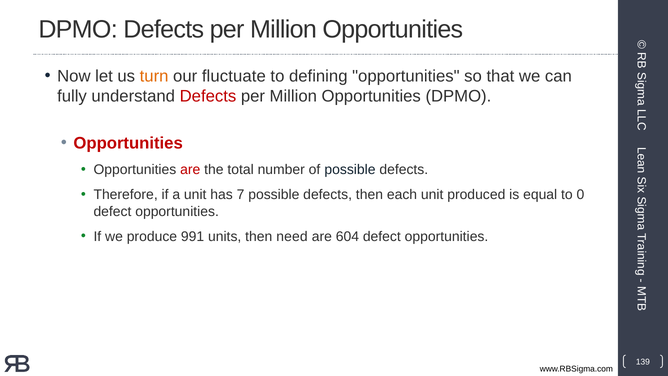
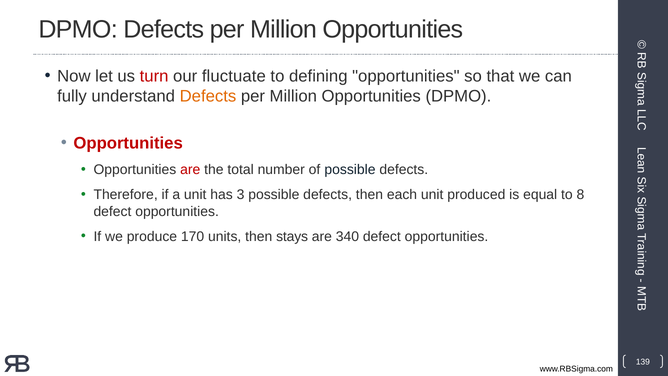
turn colour: orange -> red
Defects at (208, 96) colour: red -> orange
7: 7 -> 3
0: 0 -> 8
991: 991 -> 170
need: need -> stays
604: 604 -> 340
